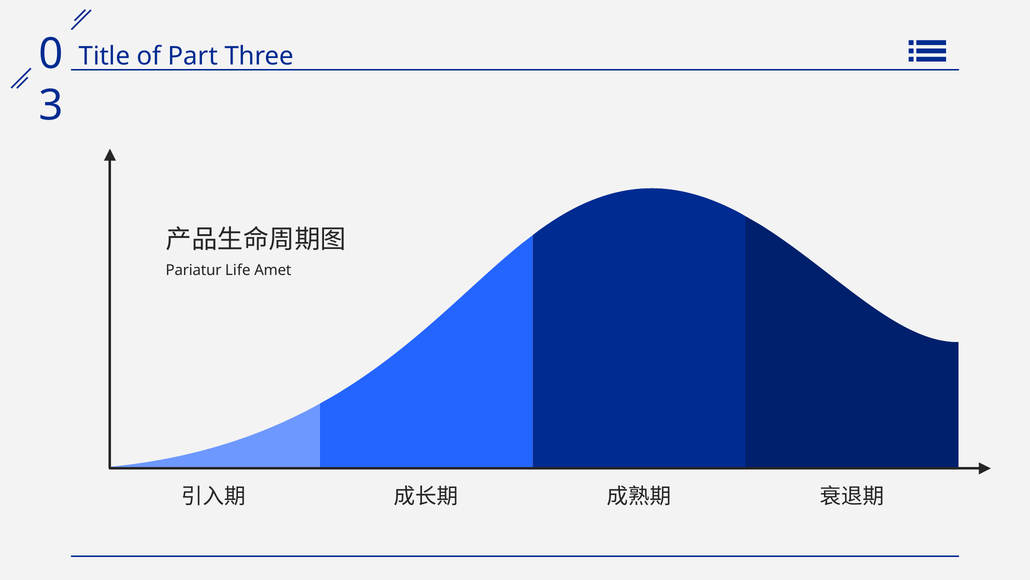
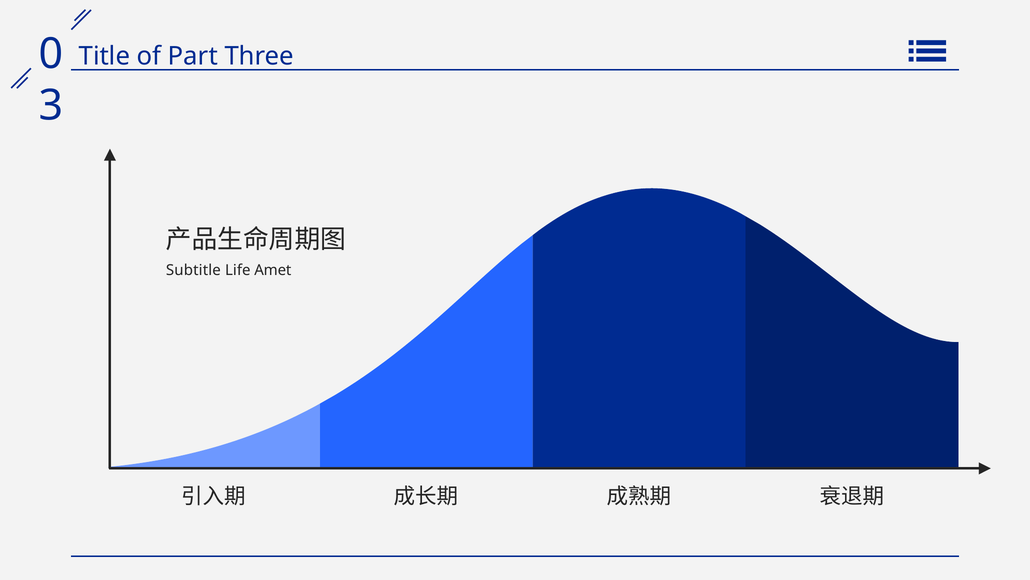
Pariatur: Pariatur -> Subtitle
